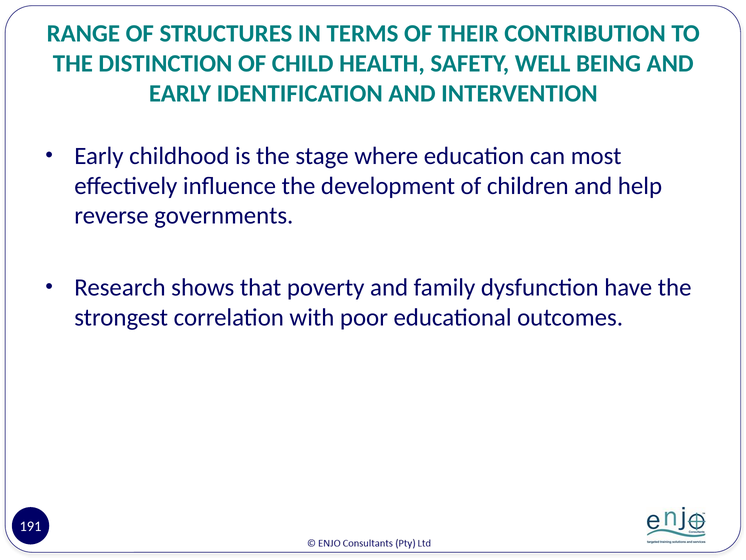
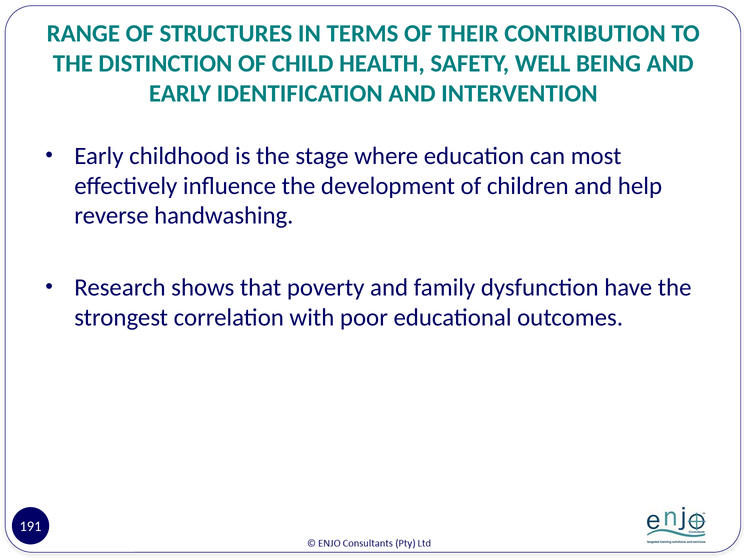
governments: governments -> handwashing
